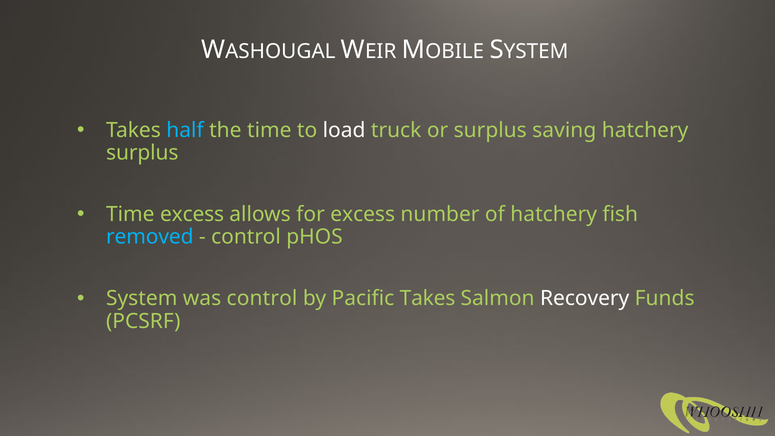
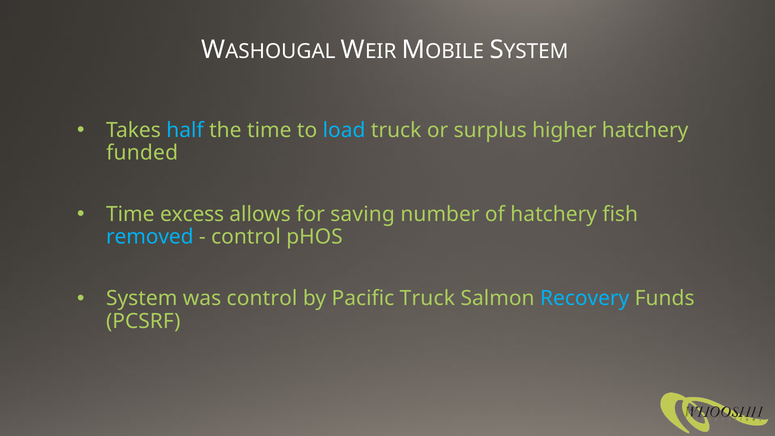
load colour: white -> light blue
saving: saving -> higher
surplus at (142, 153): surplus -> funded
for excess: excess -> saving
Pacific Takes: Takes -> Truck
Recovery colour: white -> light blue
